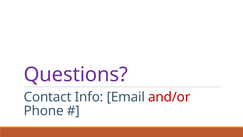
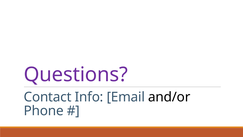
and/or colour: red -> black
